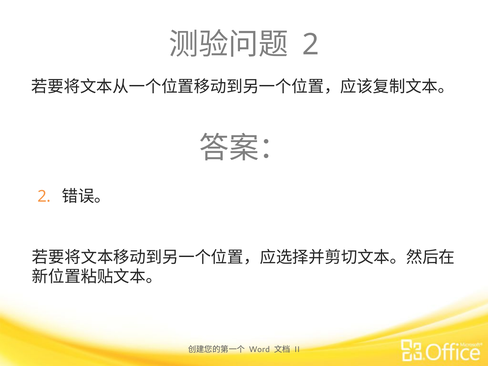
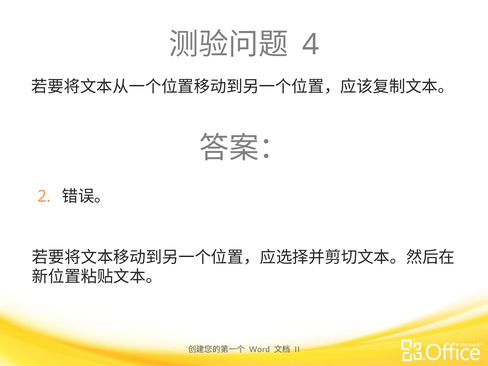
2 at (311, 45): 2 -> 4
